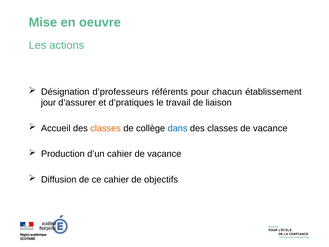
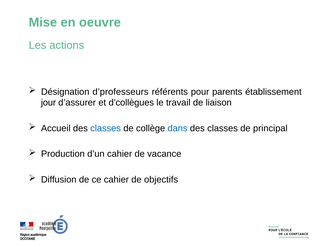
chacun: chacun -> parents
d’pratiques: d’pratiques -> d’collègues
classes at (106, 128) colour: orange -> blue
classes de vacance: vacance -> principal
